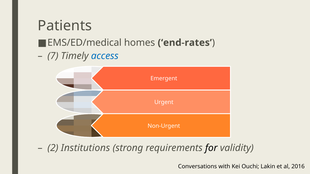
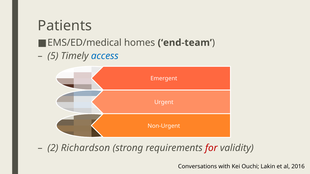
end-rates: end-rates -> end-team
7: 7 -> 5
Institutions: Institutions -> Richardson
for colour: black -> red
